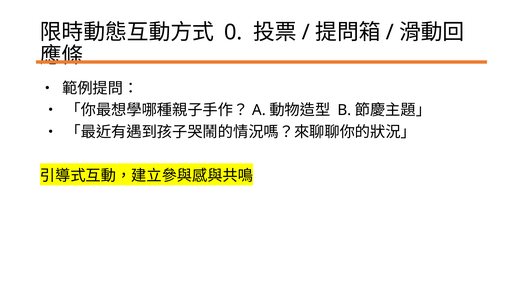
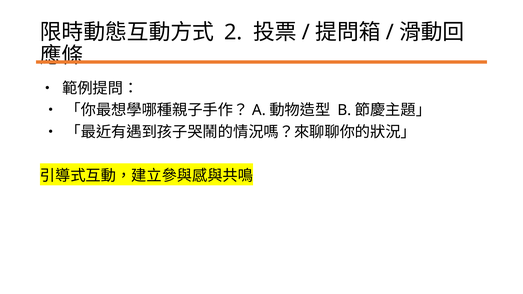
0: 0 -> 2
